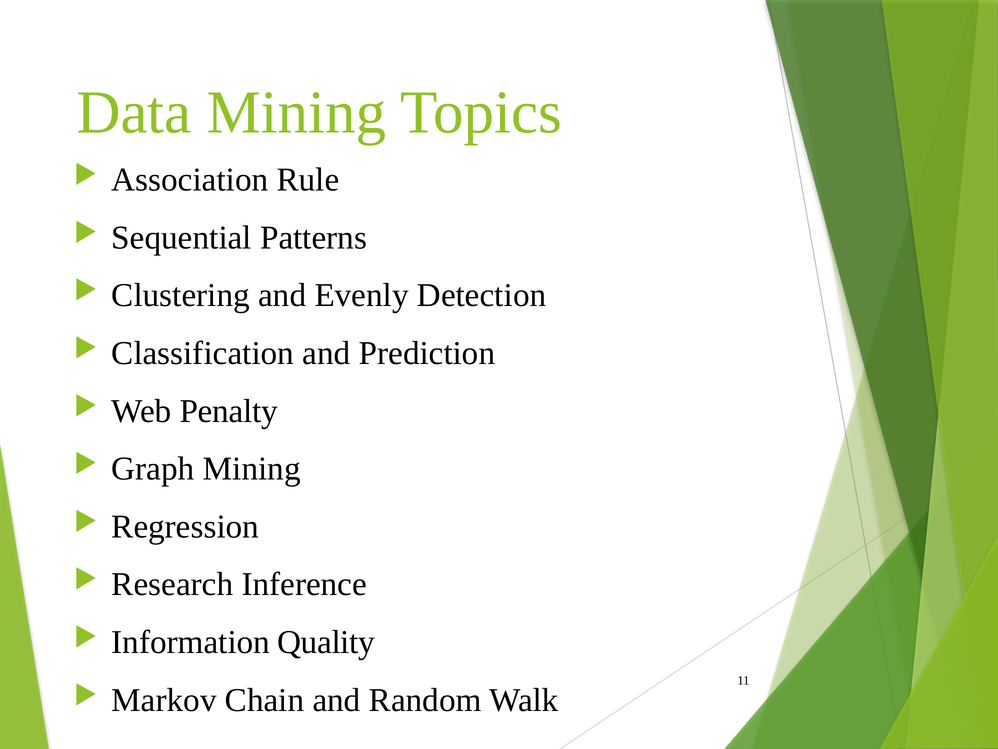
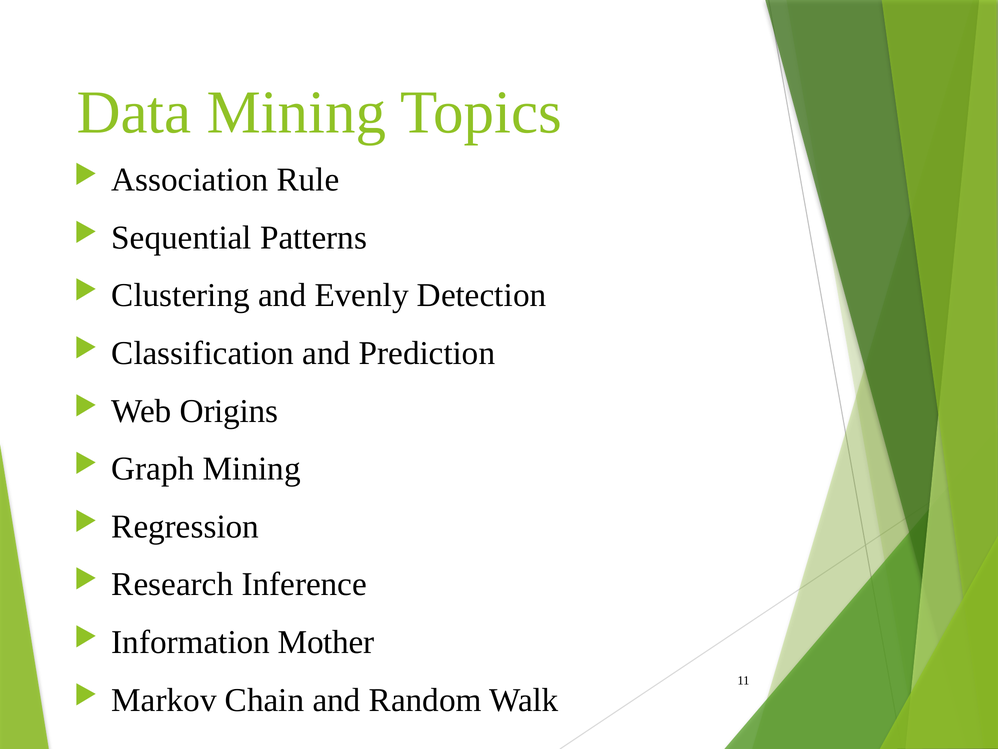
Penalty: Penalty -> Origins
Quality: Quality -> Mother
